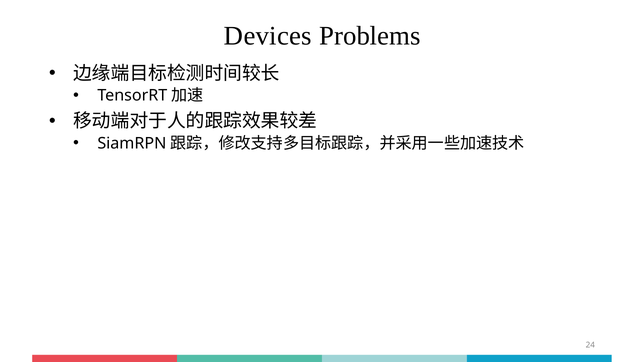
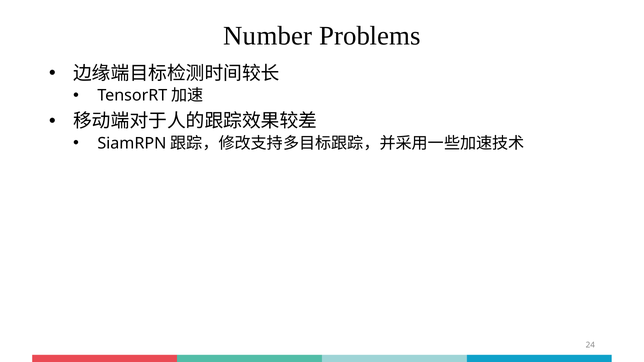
Devices: Devices -> Number
